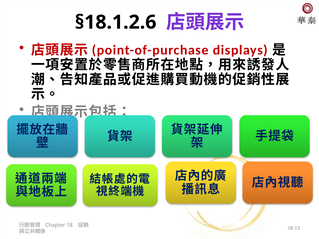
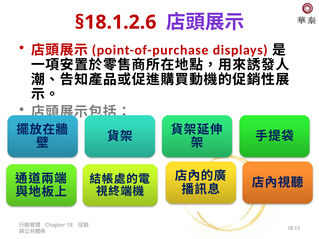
§18.1.2.6 colour: black -> red
